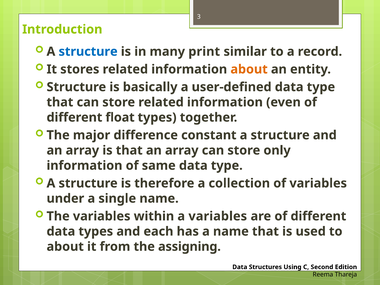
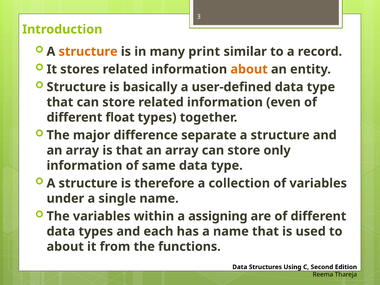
structure at (88, 52) colour: blue -> orange
constant: constant -> separate
a variables: variables -> assigning
assigning: assigning -> functions
